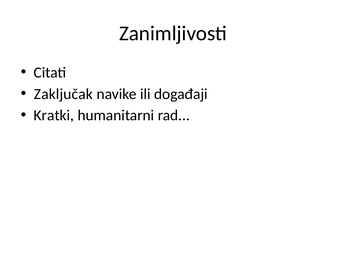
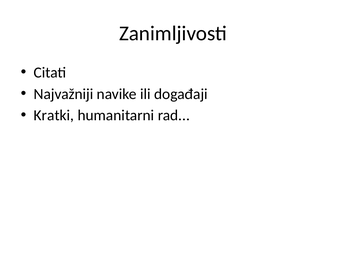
Zaključak: Zaključak -> Najvažniji
